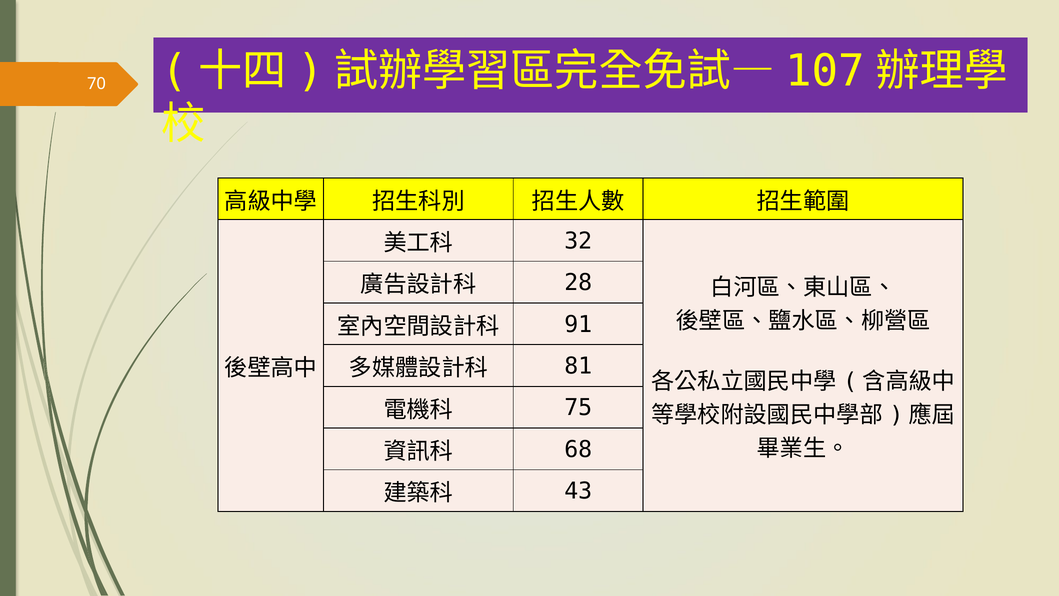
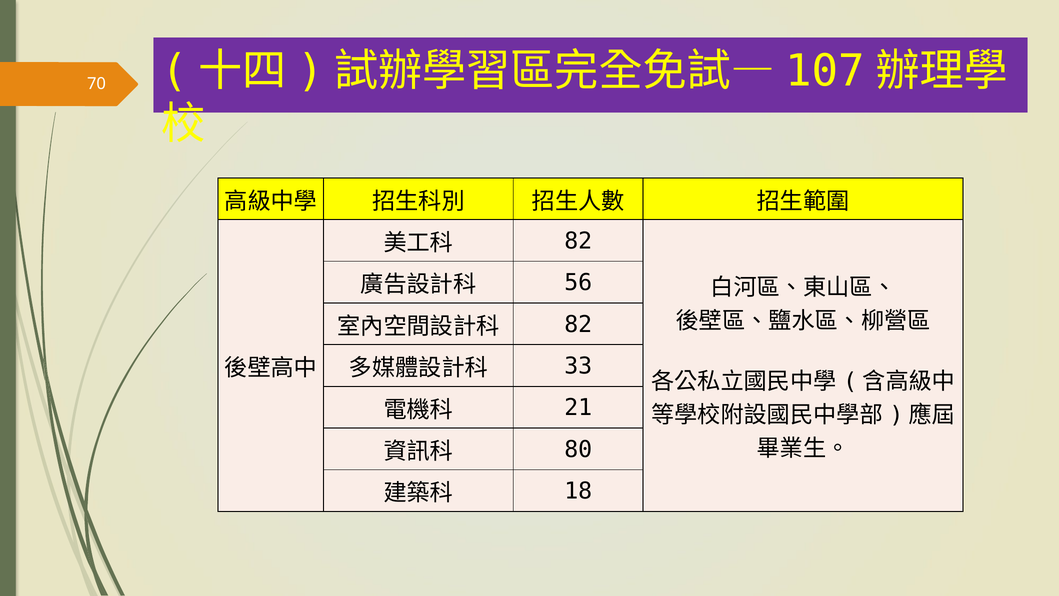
32 at (578, 241): 32 -> 82
28: 28 -> 56
91 at (578, 324): 91 -> 82
81: 81 -> 33
75: 75 -> 21
68: 68 -> 80
43: 43 -> 18
